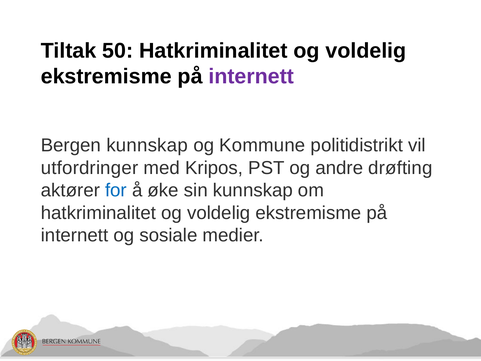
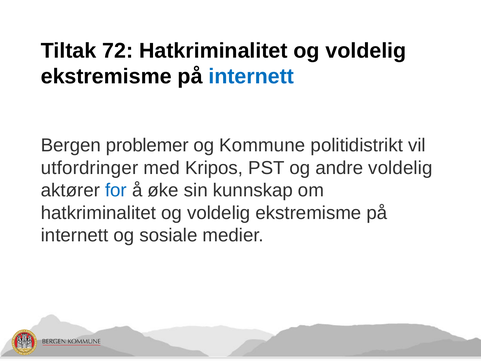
50: 50 -> 72
internett at (251, 76) colour: purple -> blue
Bergen kunnskap: kunnskap -> problemer
andre drøfting: drøfting -> voldelig
